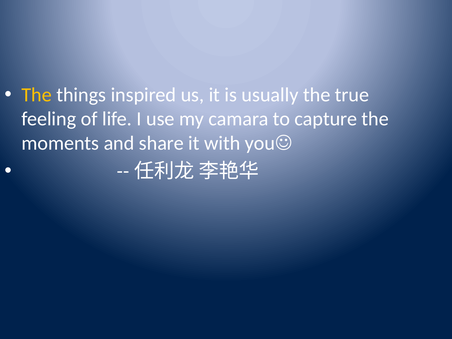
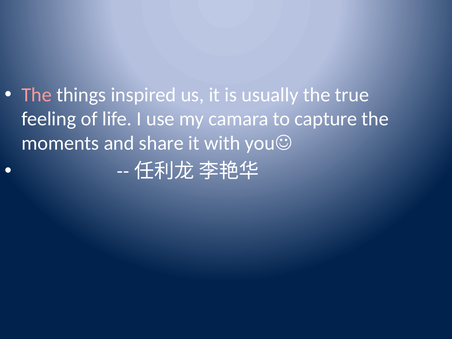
The at (37, 95) colour: yellow -> pink
